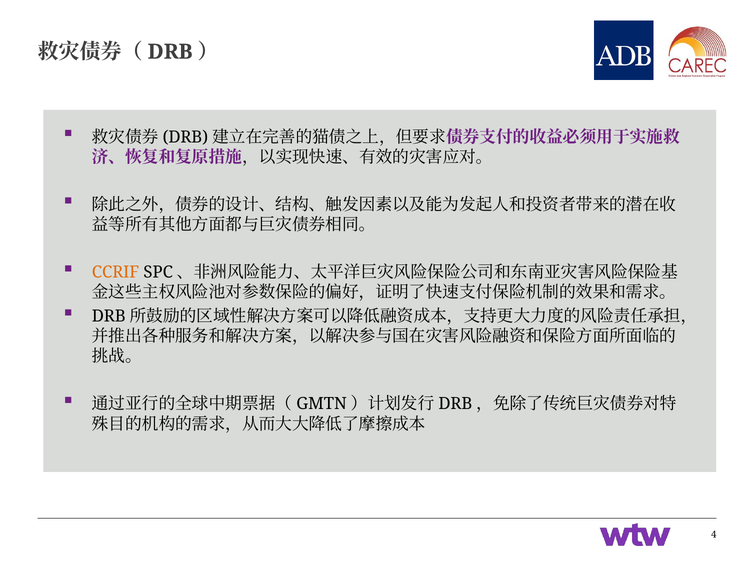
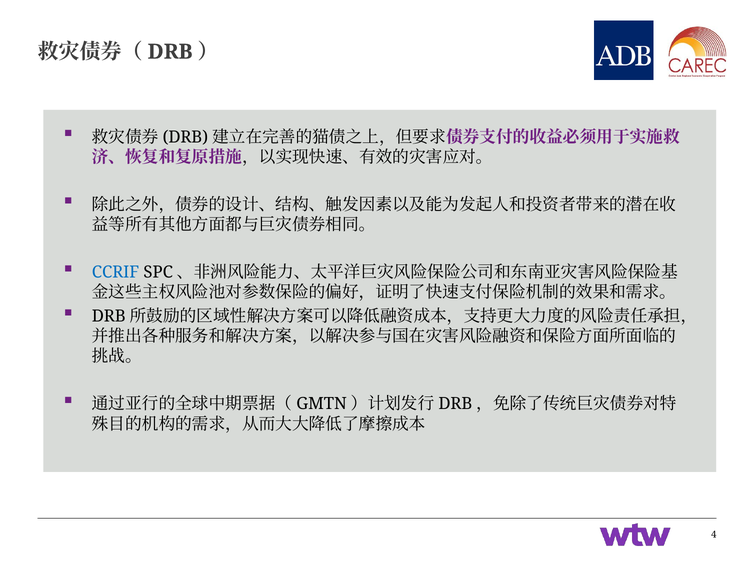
CCRIF colour: orange -> blue
